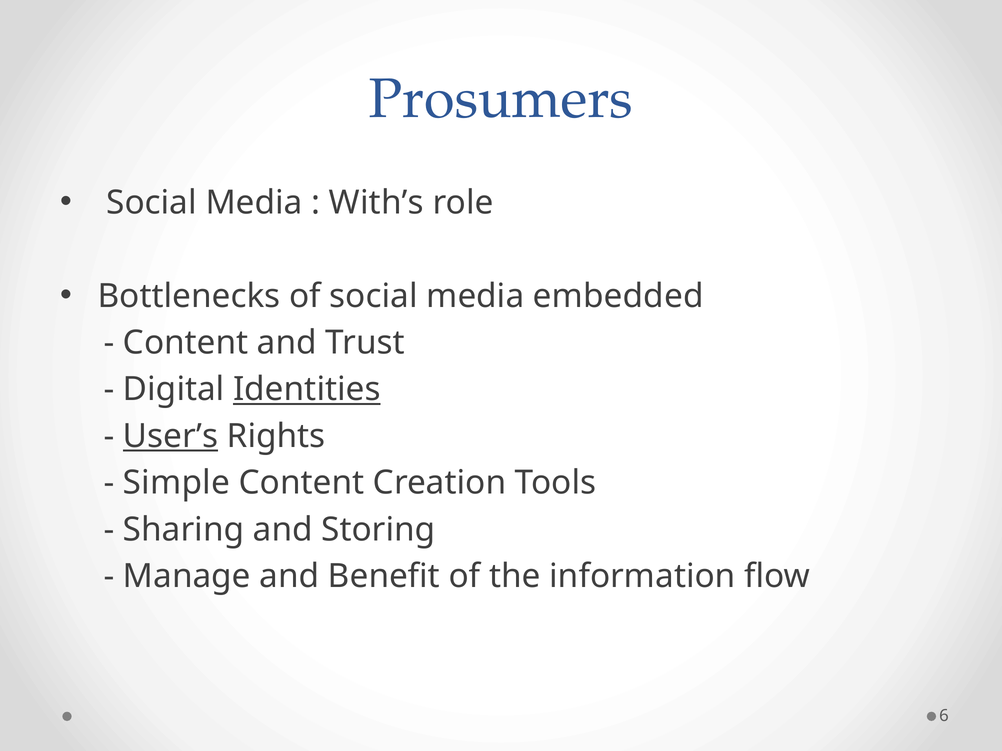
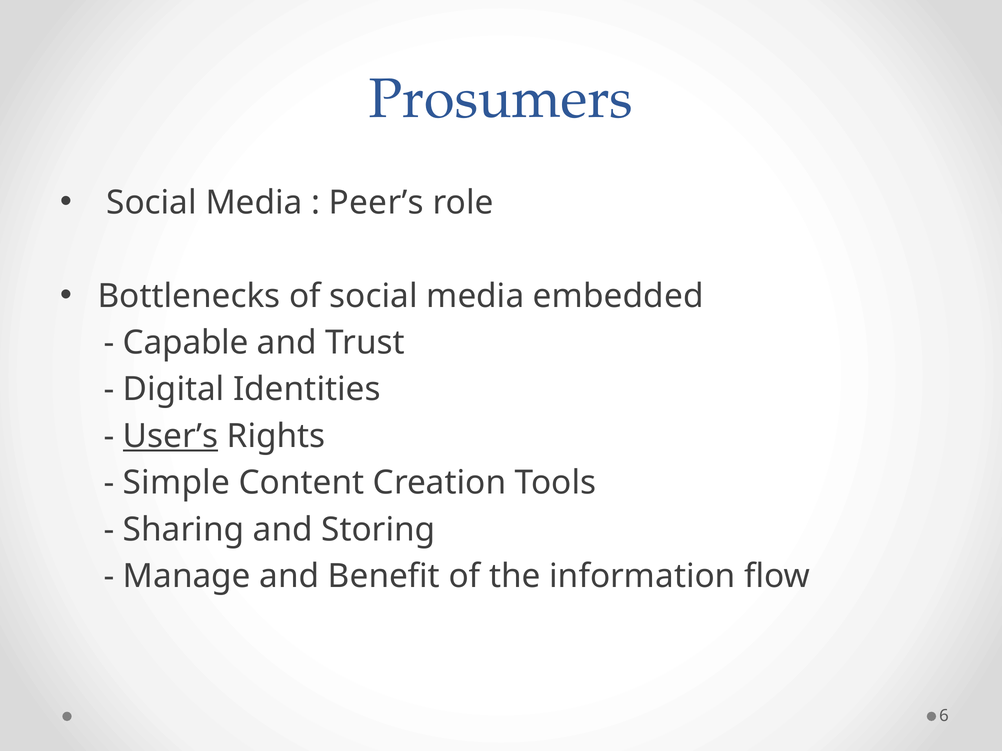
With’s: With’s -> Peer’s
Content at (186, 343): Content -> Capable
Identities underline: present -> none
